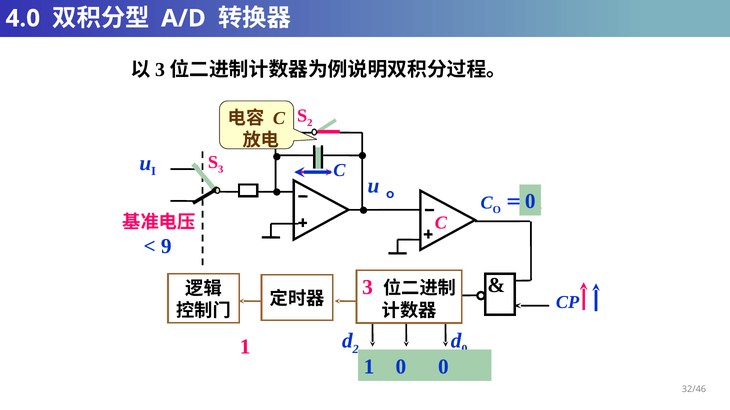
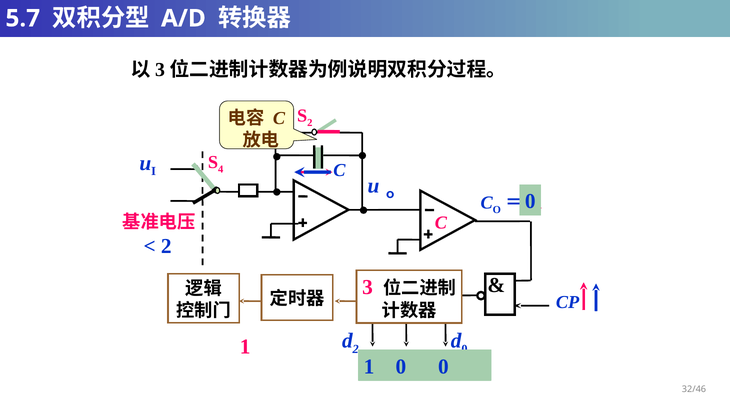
4.0: 4.0 -> 5.7
3 at (221, 169): 3 -> 4
9 at (166, 247): 9 -> 2
